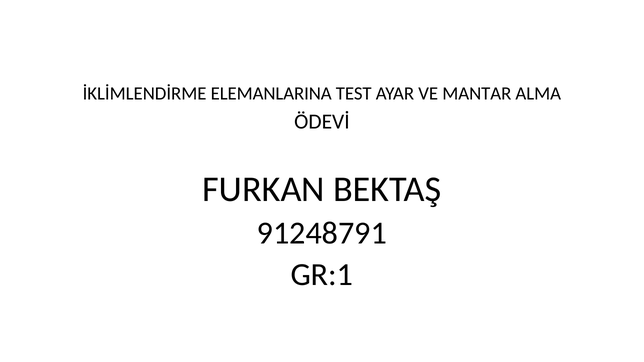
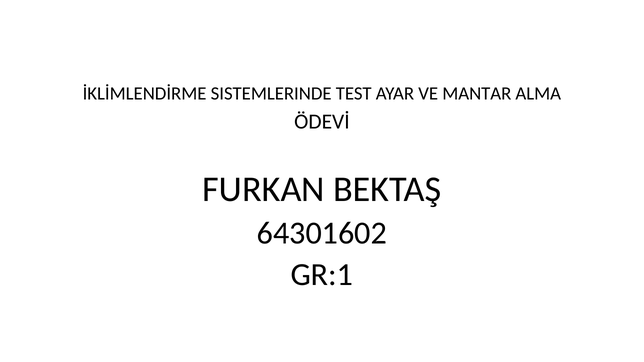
ELEMANLARINA: ELEMANLARINA -> SISTEMLERINDE
91248791: 91248791 -> 64301602
